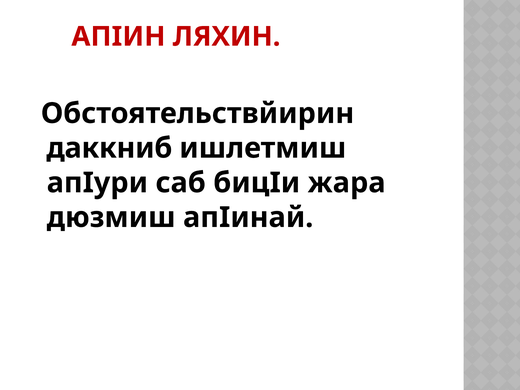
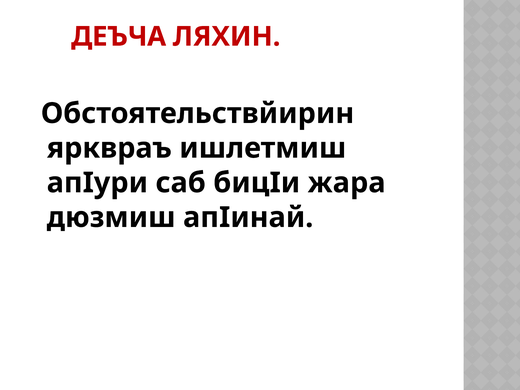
АПIИН: АПIИН -> ДЕЪЧА
даккниб: даккниб -> ярквраъ
